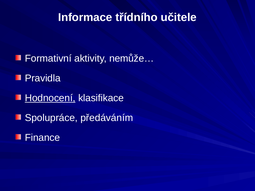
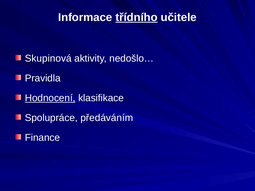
třídního underline: none -> present
Formativní: Formativní -> Skupinová
nemůže…: nemůže… -> nedošlo…
